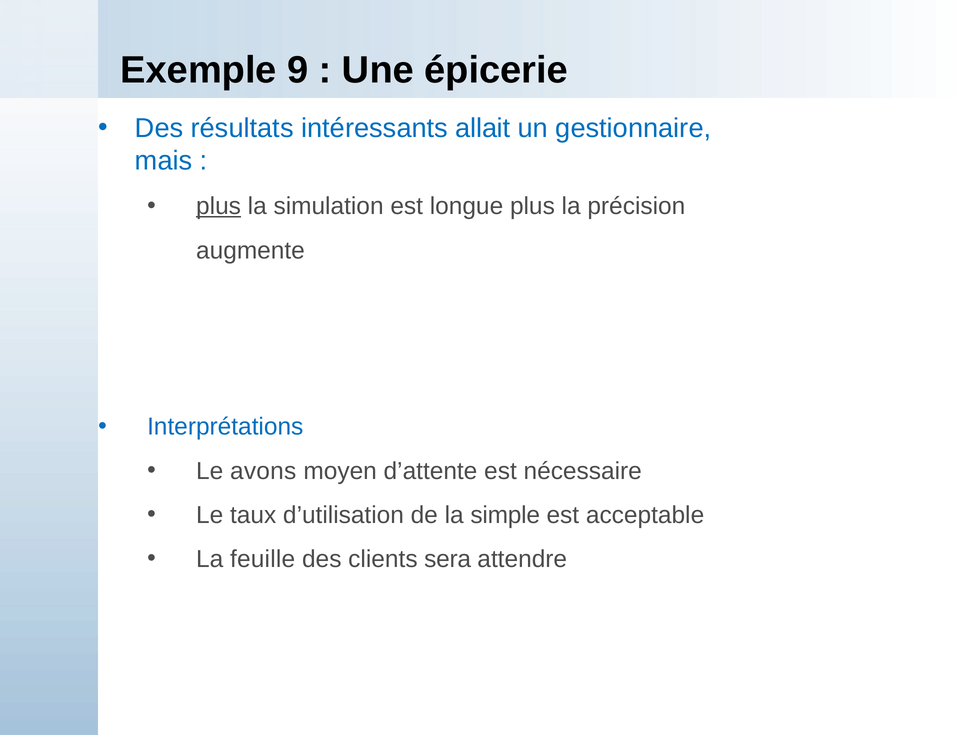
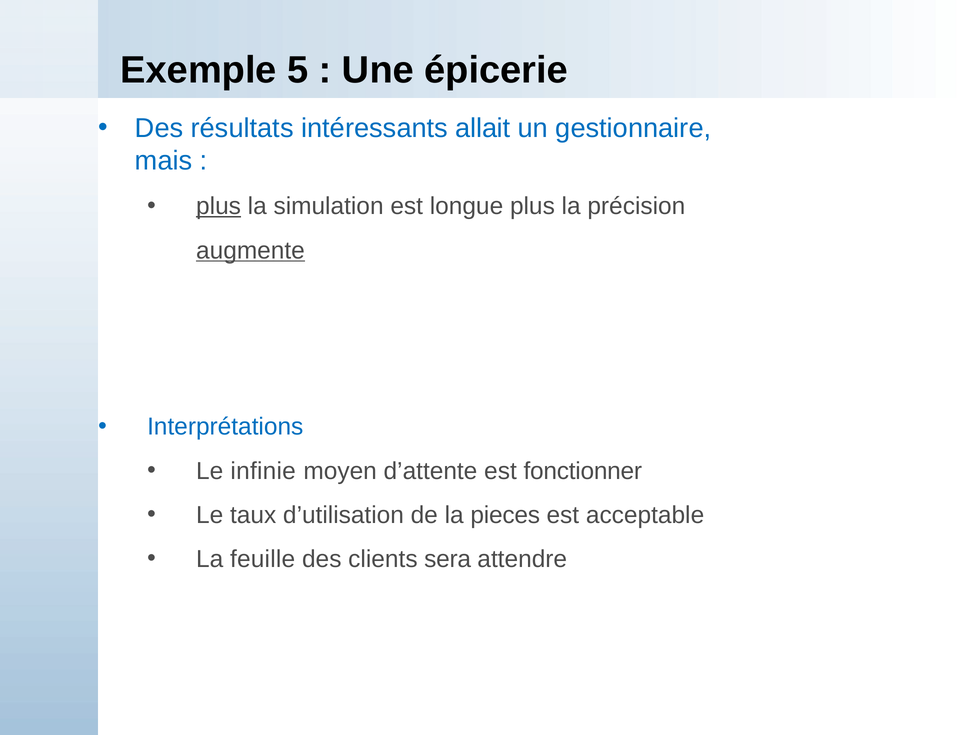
9: 9 -> 5
augmente underline: none -> present
avons: avons -> infinie
nécessaire: nécessaire -> fonctionner
simple: simple -> pieces
